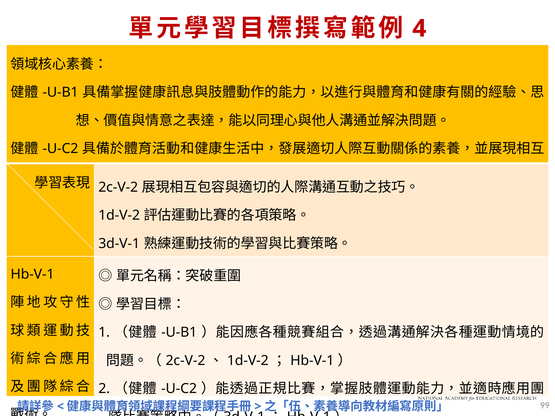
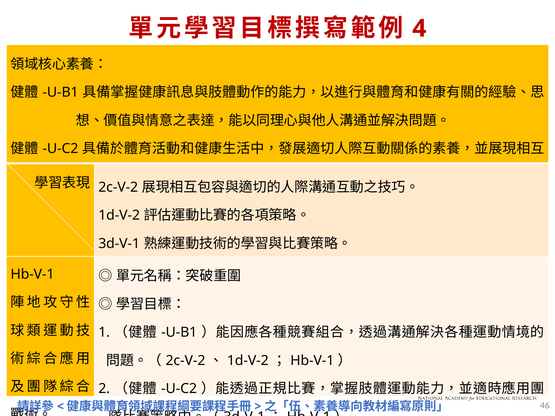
99: 99 -> 46
